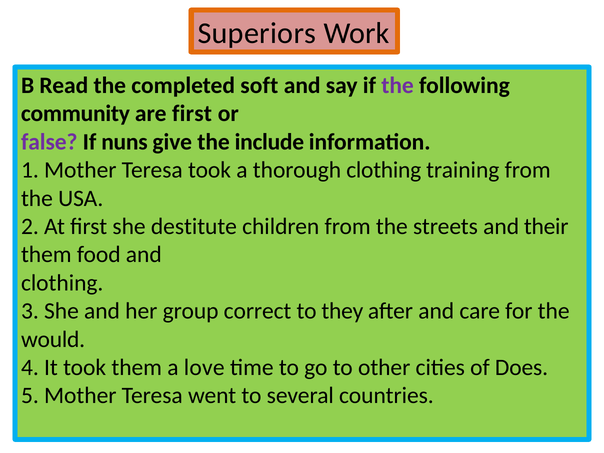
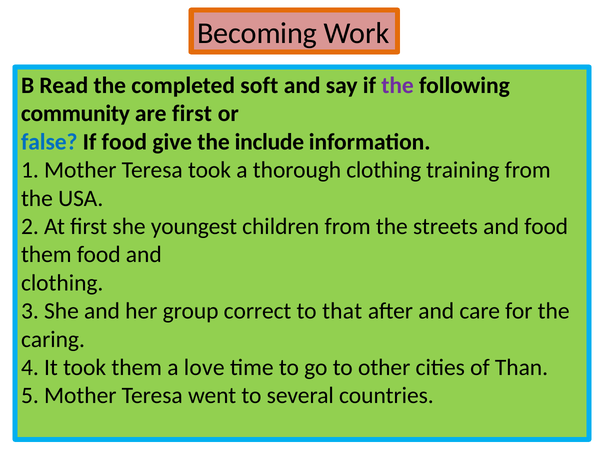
Superiors: Superiors -> Becoming
false colour: purple -> blue
If nuns: nuns -> food
destitute: destitute -> youngest
and their: their -> food
they: they -> that
would: would -> caring
Does: Does -> Than
